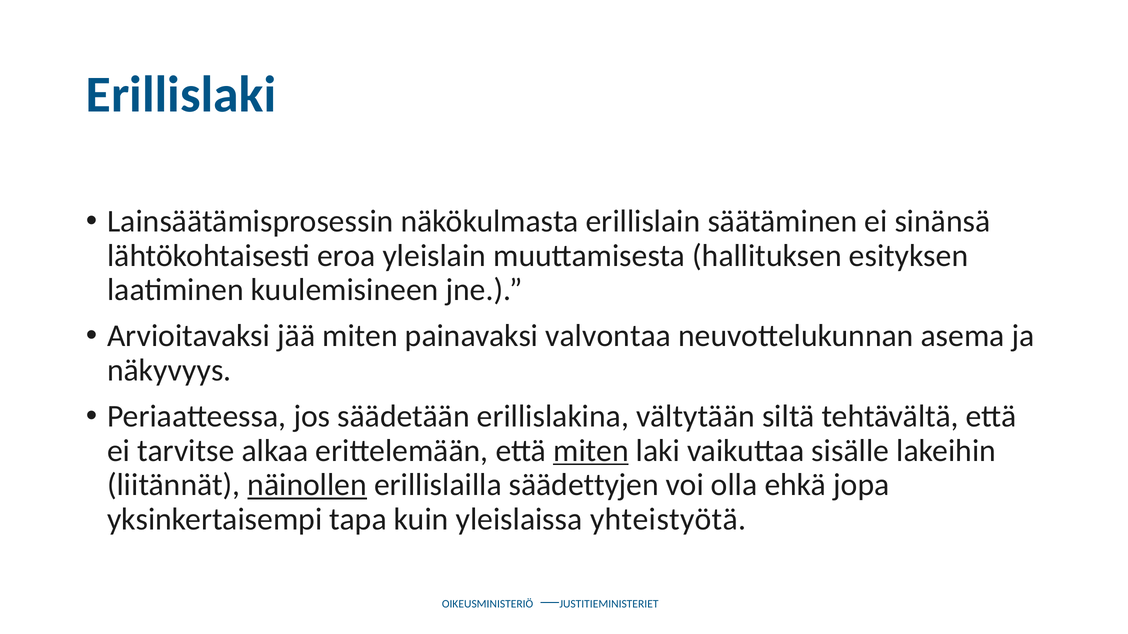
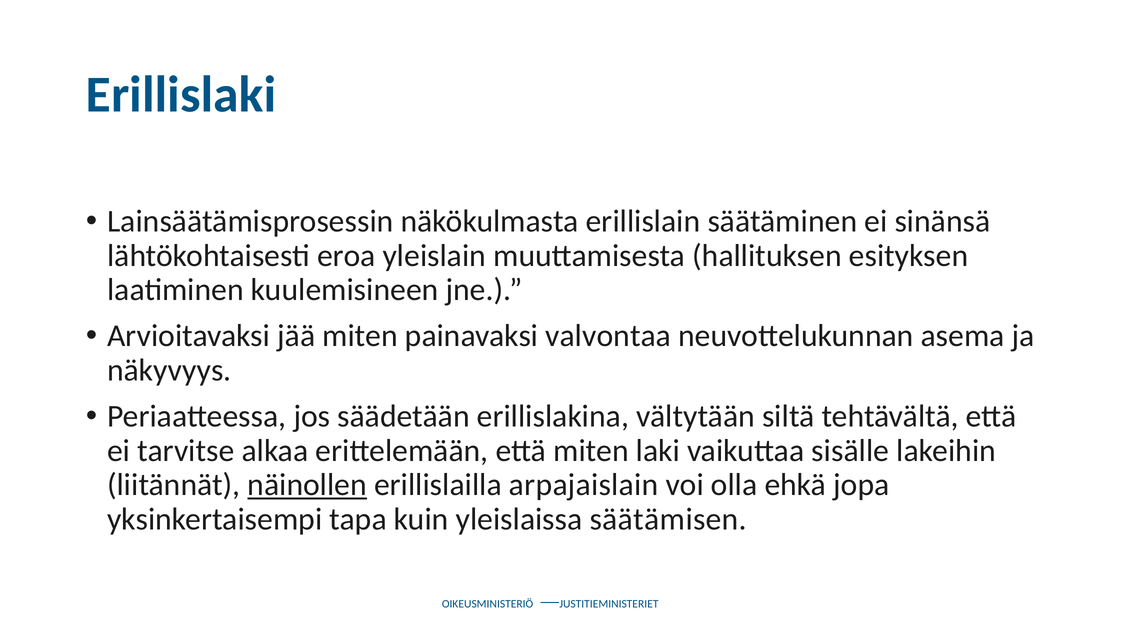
miten at (591, 451) underline: present -> none
säädettyjen: säädettyjen -> arpajaislain
yhteistyötä: yhteistyötä -> säätämisen
